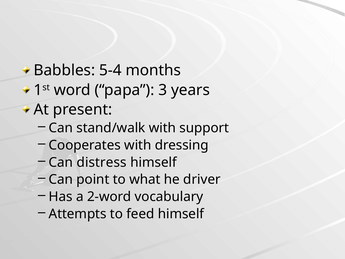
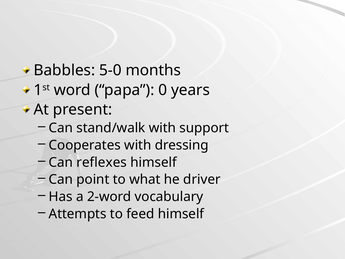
5-4: 5-4 -> 5-0
3: 3 -> 0
distress: distress -> reflexes
